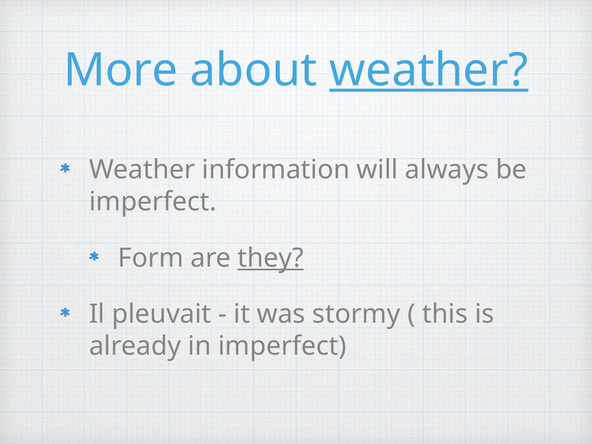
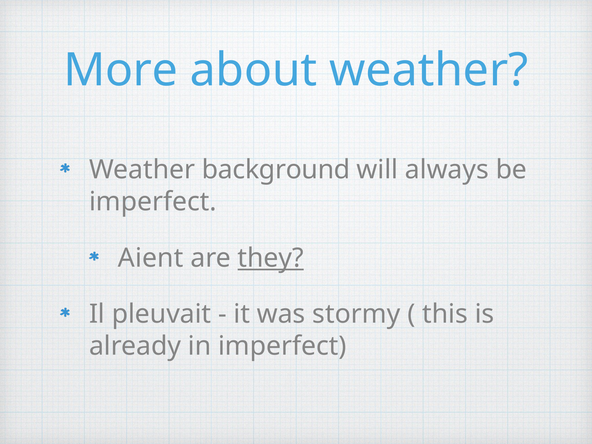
weather at (429, 70) underline: present -> none
information: information -> background
Form: Form -> Aient
